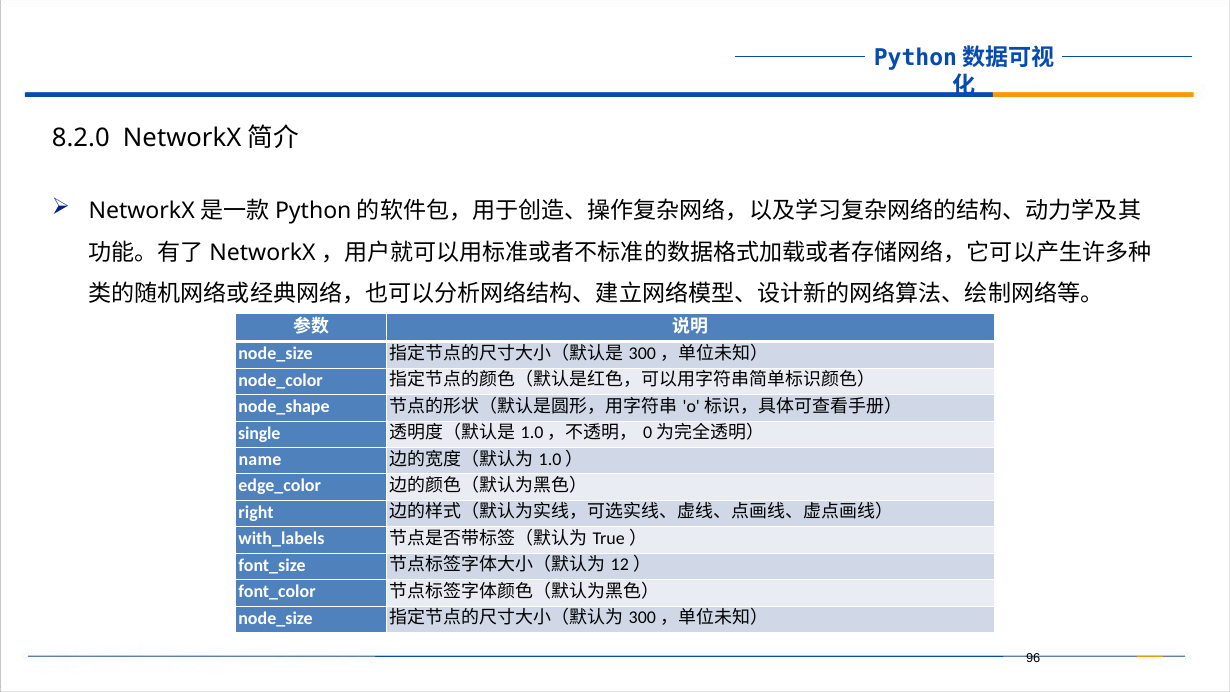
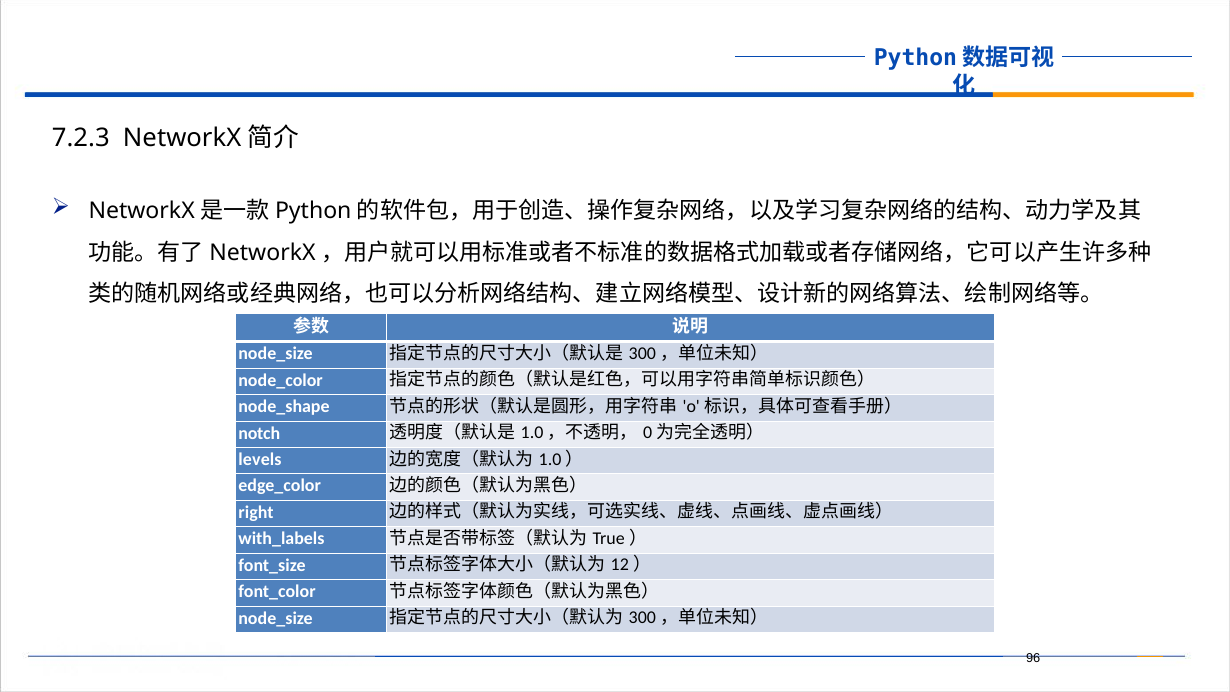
8.2.0: 8.2.0 -> 7.2.3
single: single -> notch
name: name -> levels
